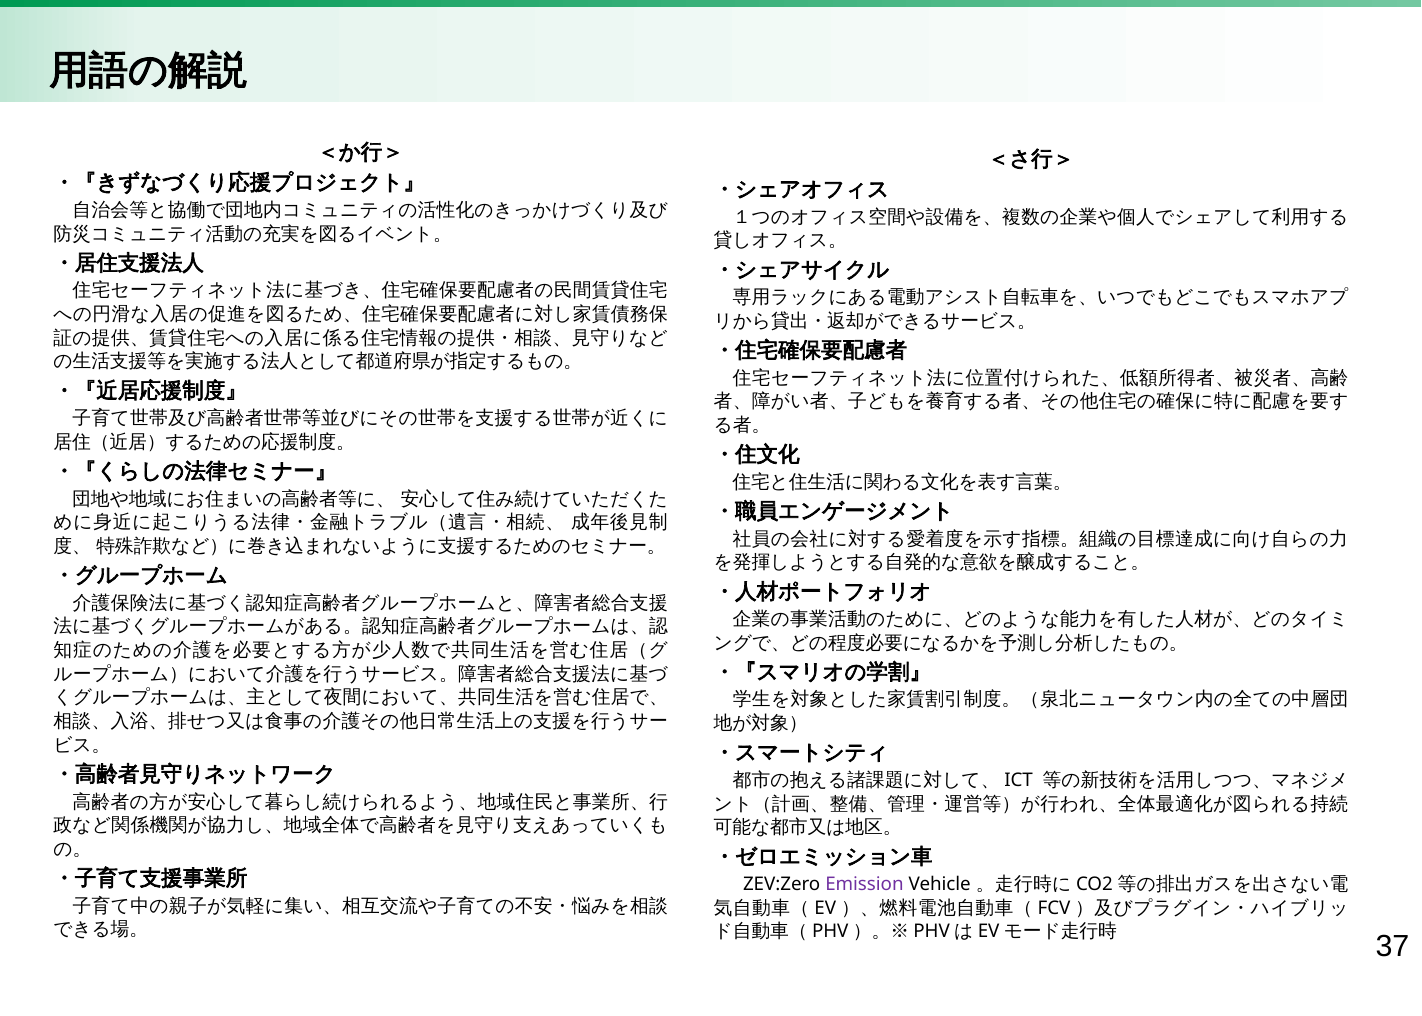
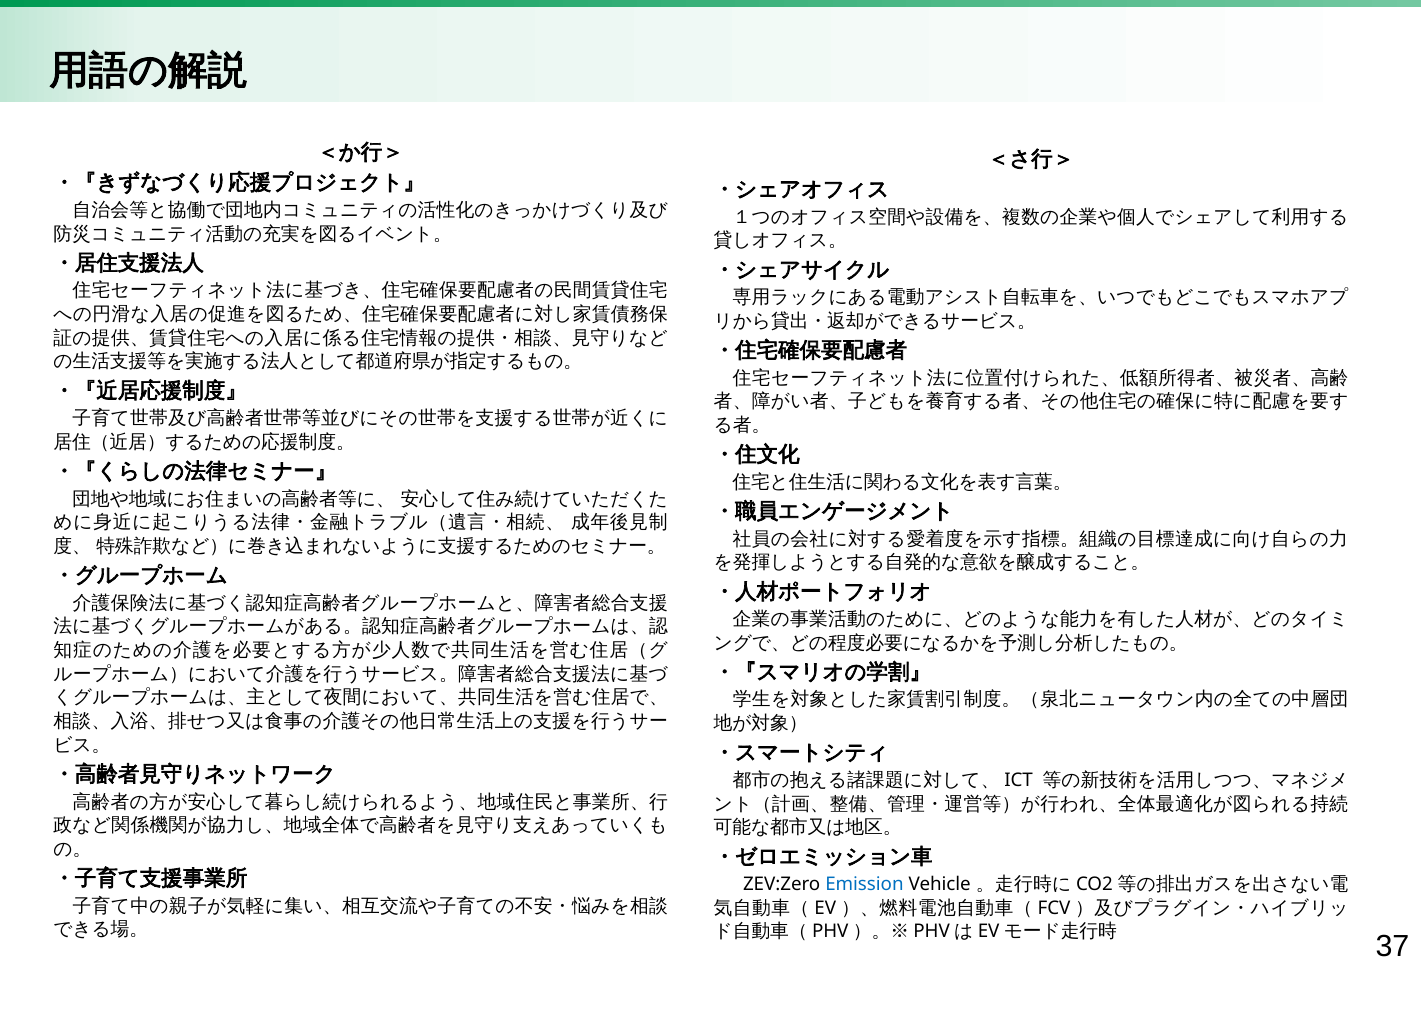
Emission colour: purple -> blue
